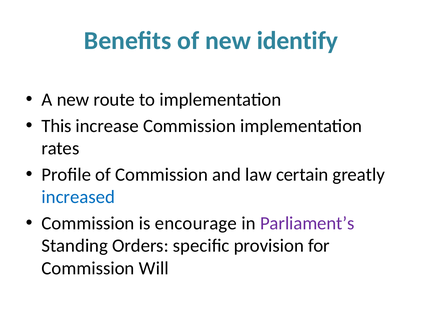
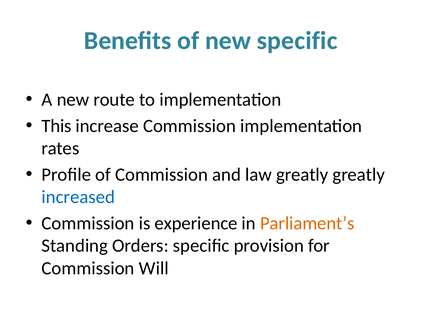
new identify: identify -> specific
law certain: certain -> greatly
encourage: encourage -> experience
Parliament’s colour: purple -> orange
